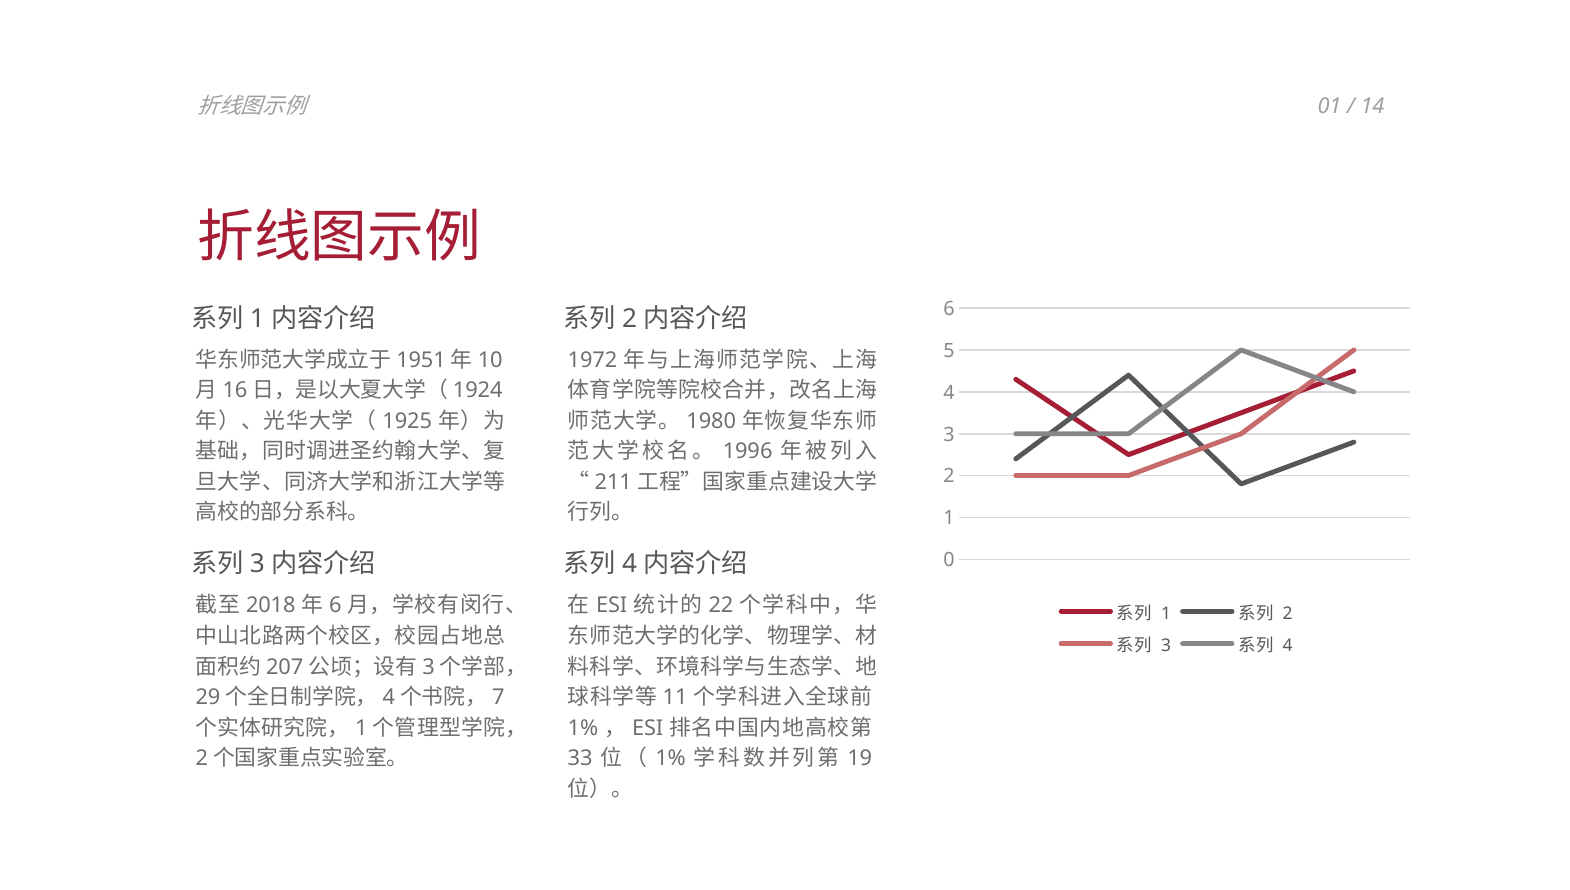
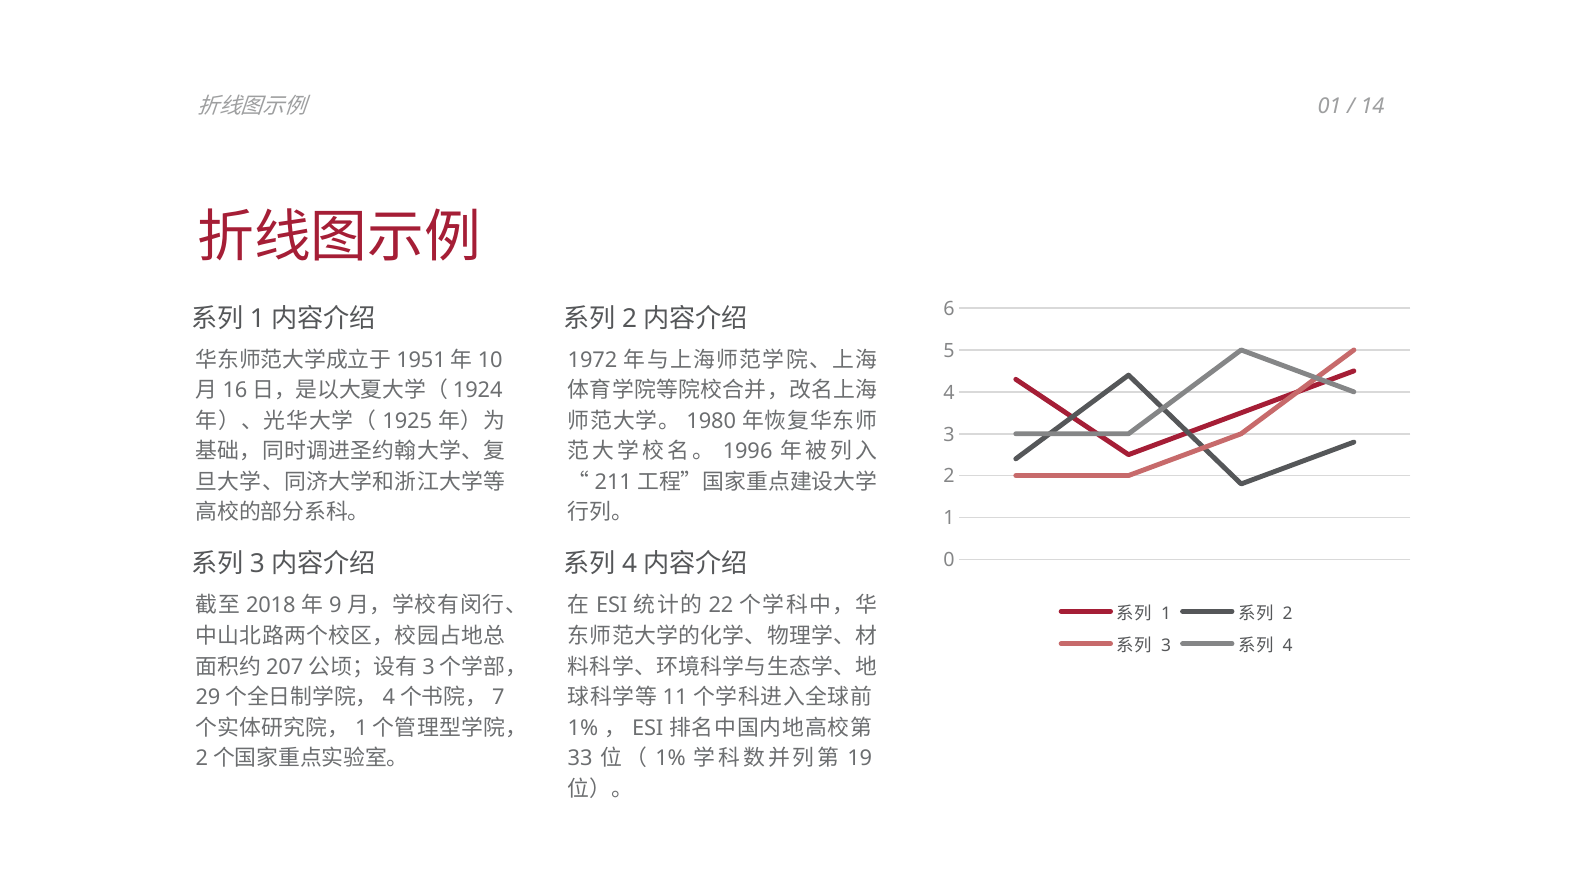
6 at (335, 606): 6 -> 9
